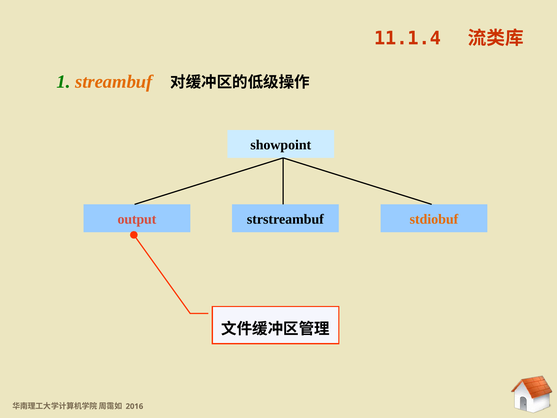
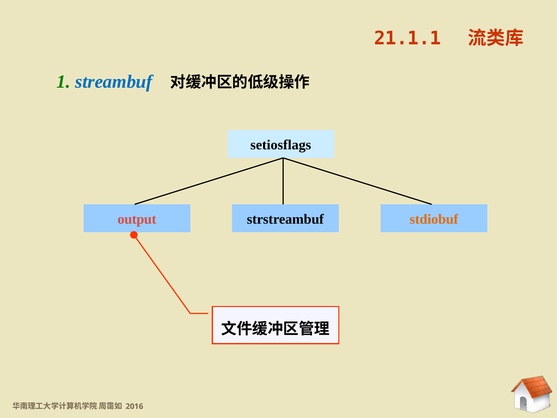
11.1.4: 11.1.4 -> 21.1.1
streambuf colour: orange -> blue
showpoint: showpoint -> setiosflags
